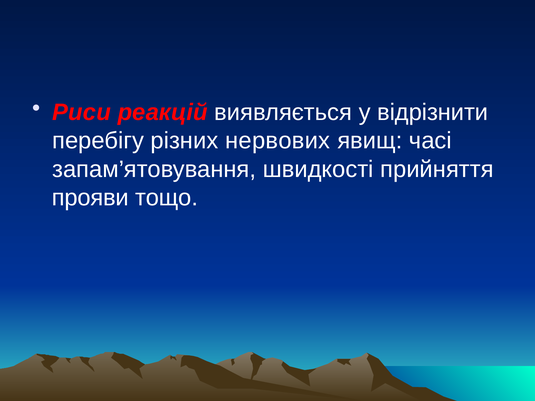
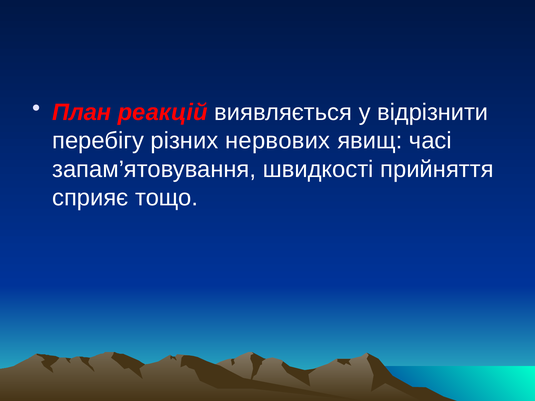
Риси: Риси -> План
прояви: прояви -> сприяє
